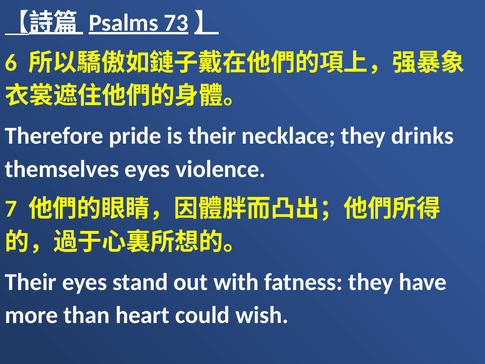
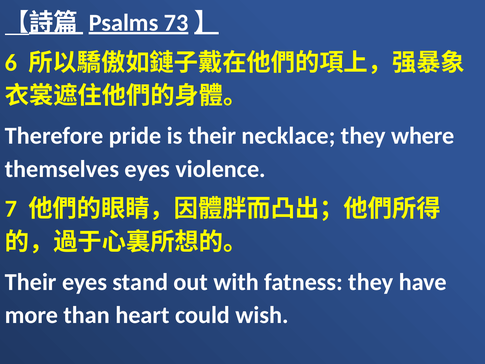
drinks: drinks -> where
